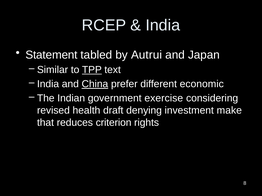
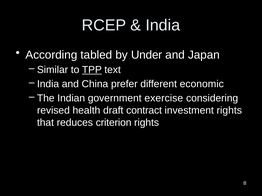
Statement: Statement -> According
Autrui: Autrui -> Under
China underline: present -> none
denying: denying -> contract
investment make: make -> rights
